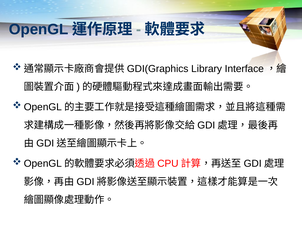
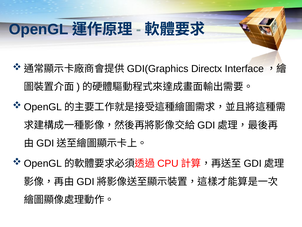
Library: Library -> Directx
